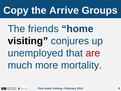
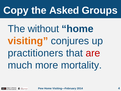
Arrive: Arrive -> Asked
friends: friends -> without
visiting colour: black -> orange
unemployed: unemployed -> practitioners
